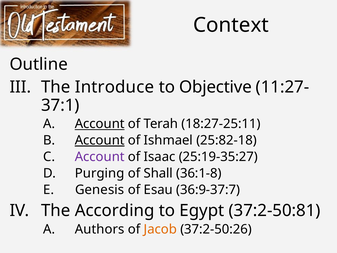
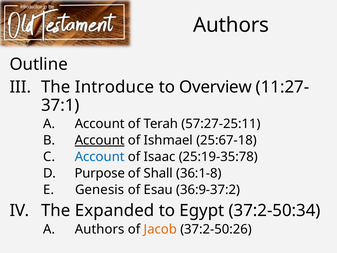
Context at (231, 25): Context -> Authors
Objective: Objective -> Overview
Account at (100, 124) underline: present -> none
18:27-25:11: 18:27-25:11 -> 57:27-25:11
25:82-18: 25:82-18 -> 25:67-18
Account at (100, 157) colour: purple -> blue
25:19-35:27: 25:19-35:27 -> 25:19-35:78
Purging: Purging -> Purpose
36:9-37:7: 36:9-37:7 -> 36:9-37:2
According: According -> Expanded
37:2-50:81: 37:2-50:81 -> 37:2-50:34
